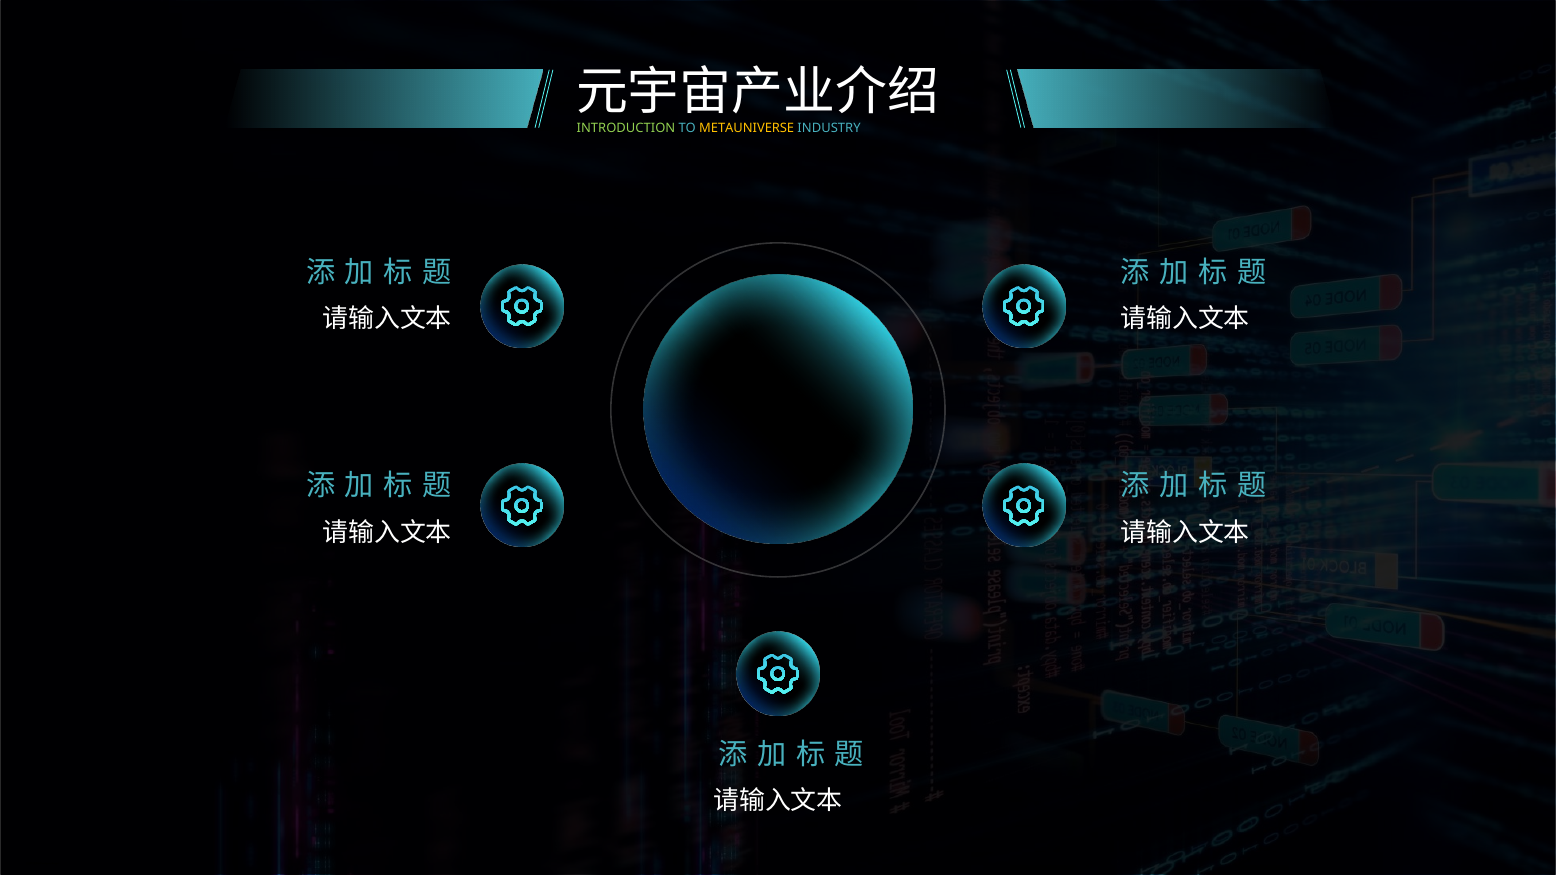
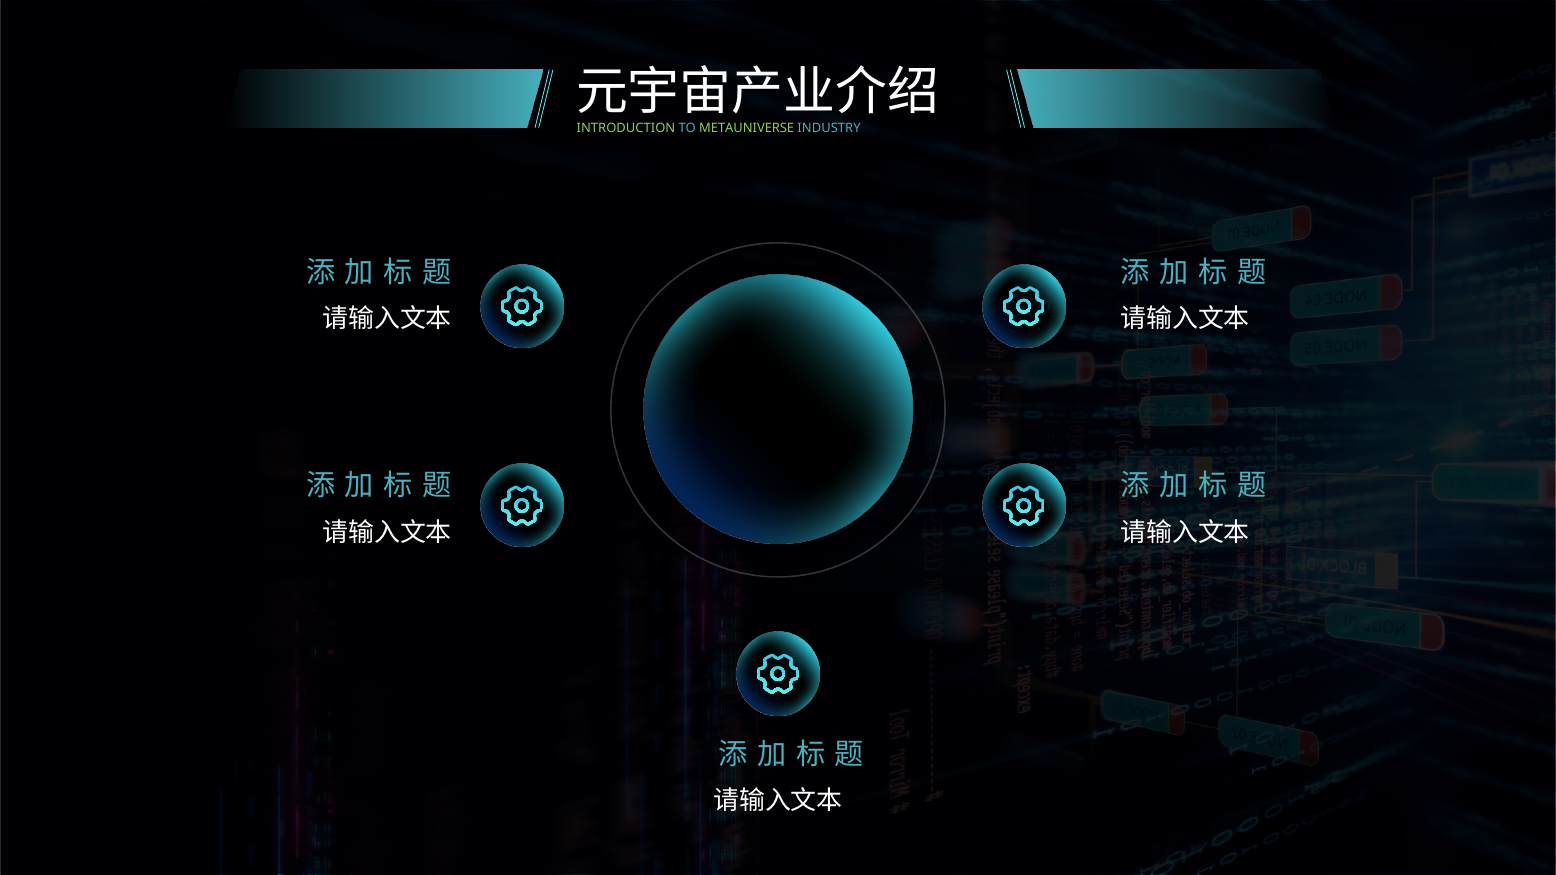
METAUNIVERSE colour: yellow -> light green
